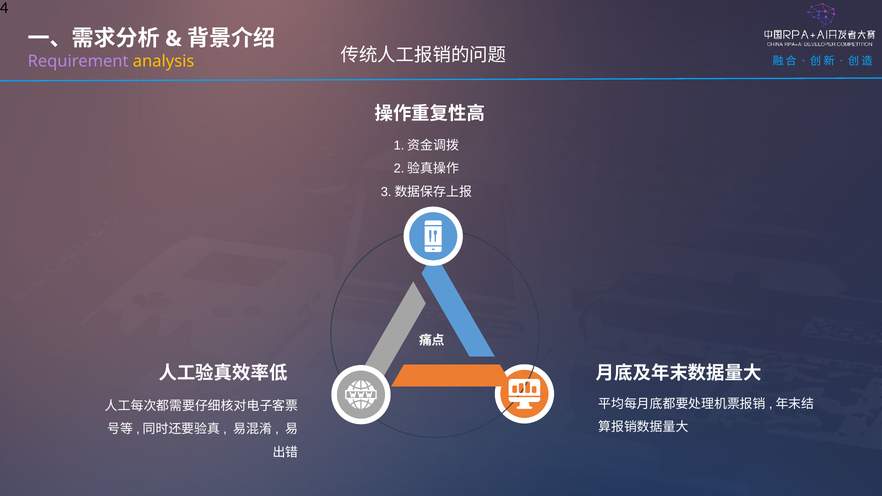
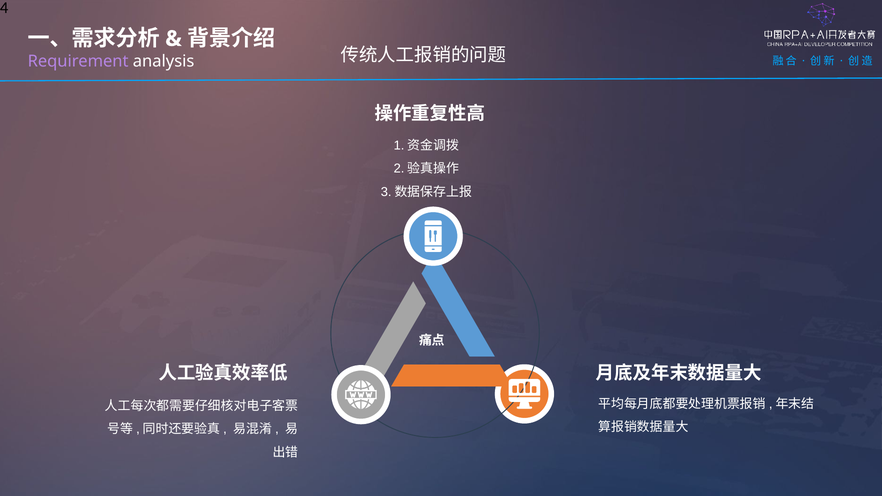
analysis colour: yellow -> white
